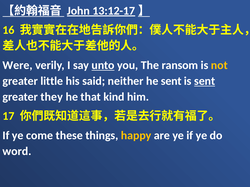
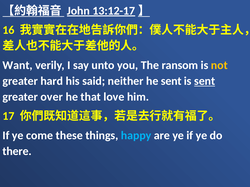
Were: Were -> Want
unto underline: present -> none
little: little -> hard
they: they -> over
kind: kind -> love
happy colour: yellow -> light blue
word: word -> there
